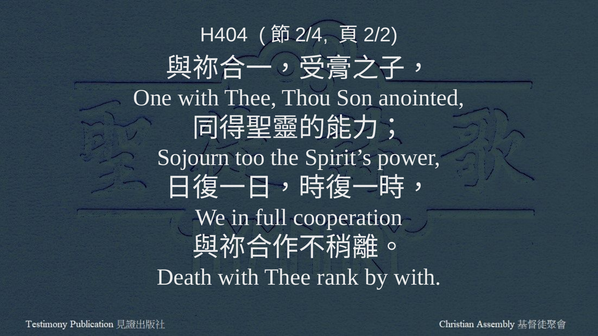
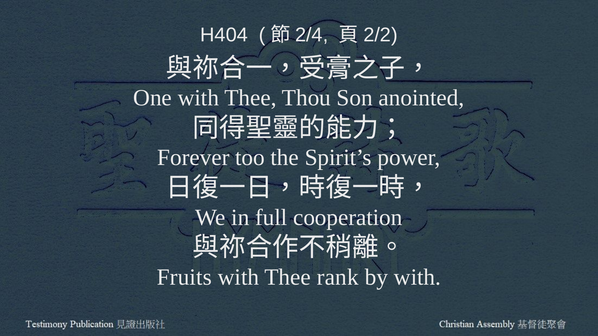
Sojourn: Sojourn -> Forever
Death: Death -> Fruits
